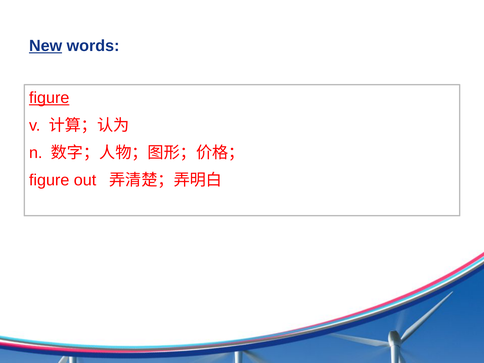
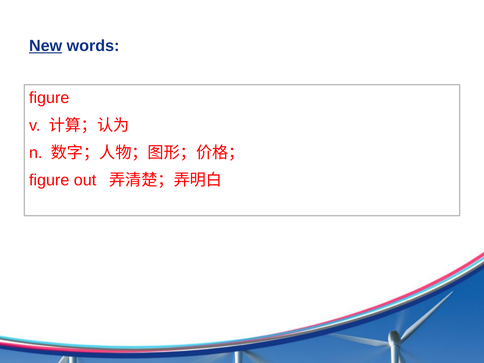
figure at (49, 98) underline: present -> none
